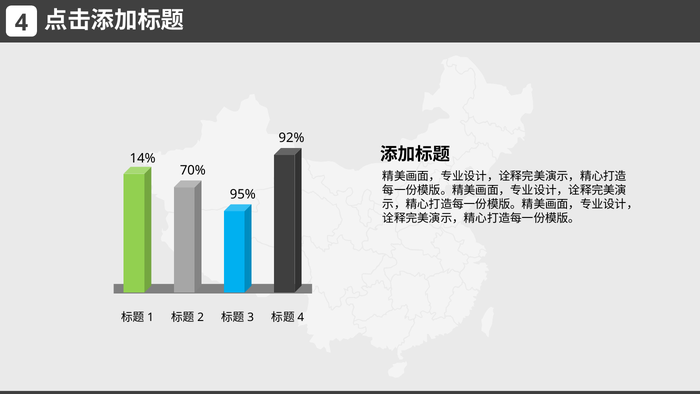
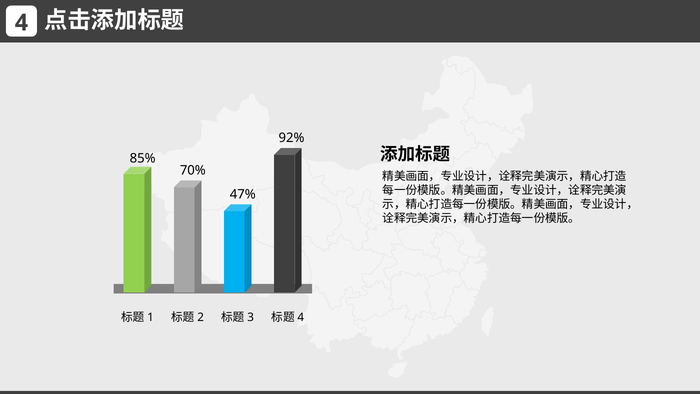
14%: 14% -> 85%
95%: 95% -> 47%
